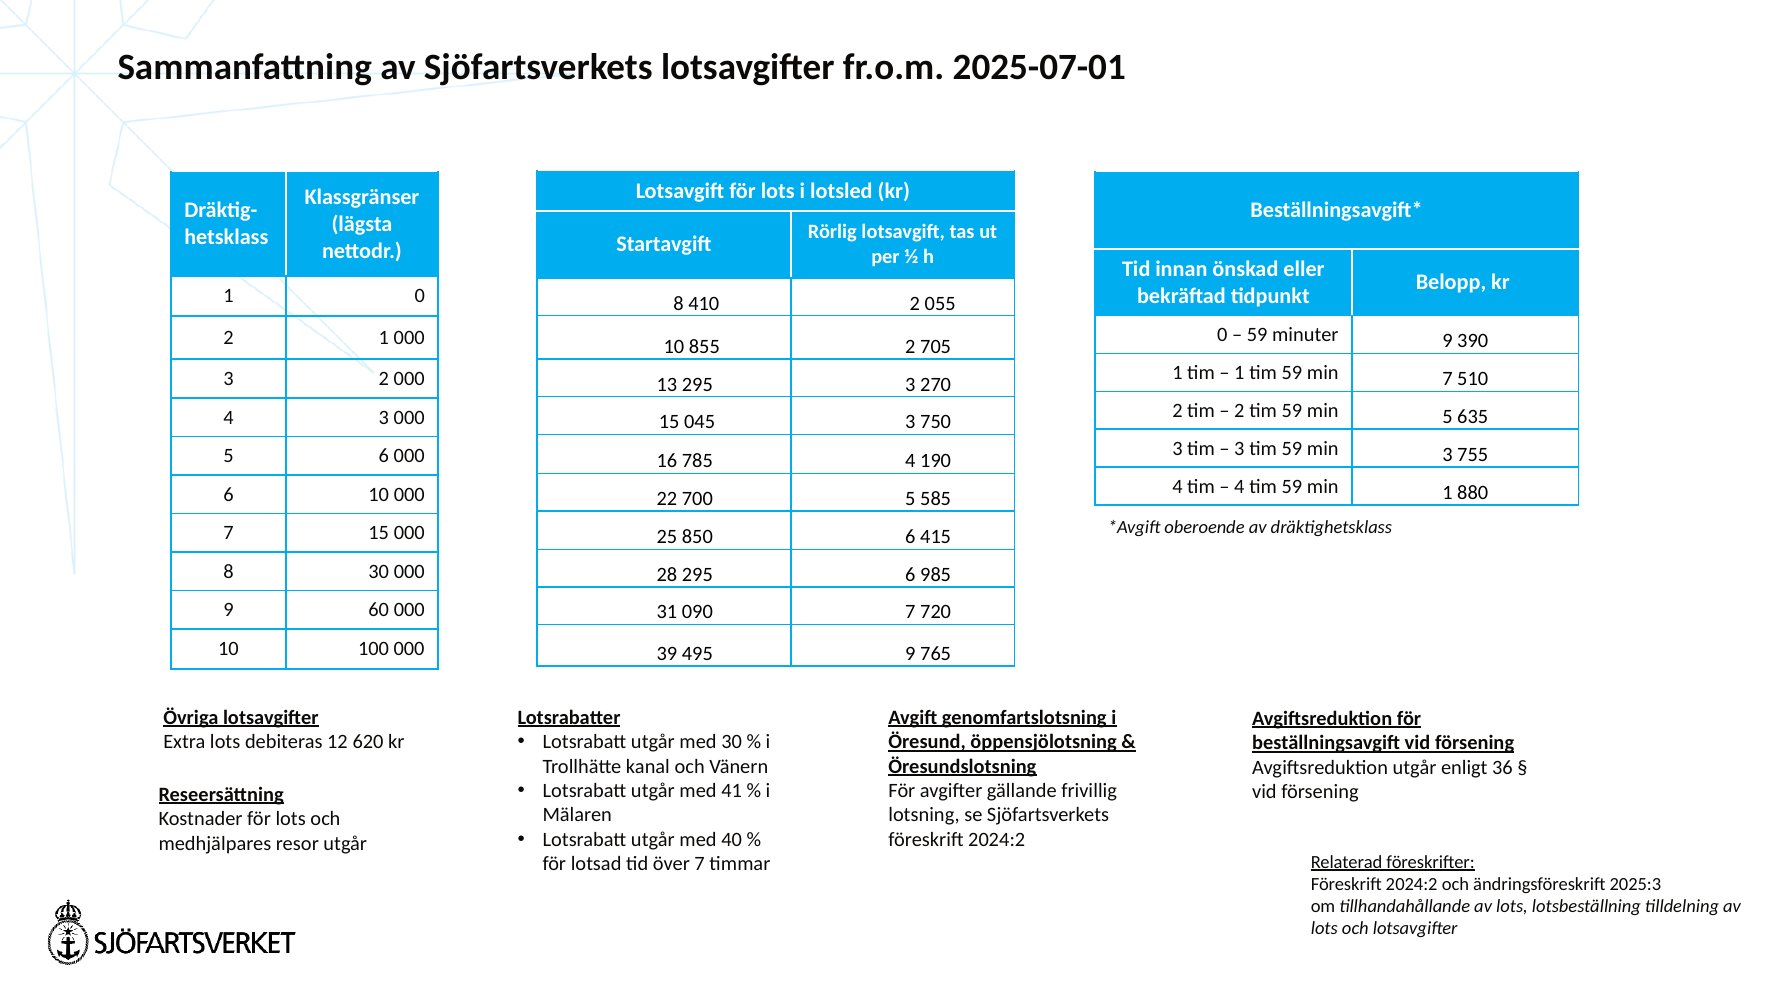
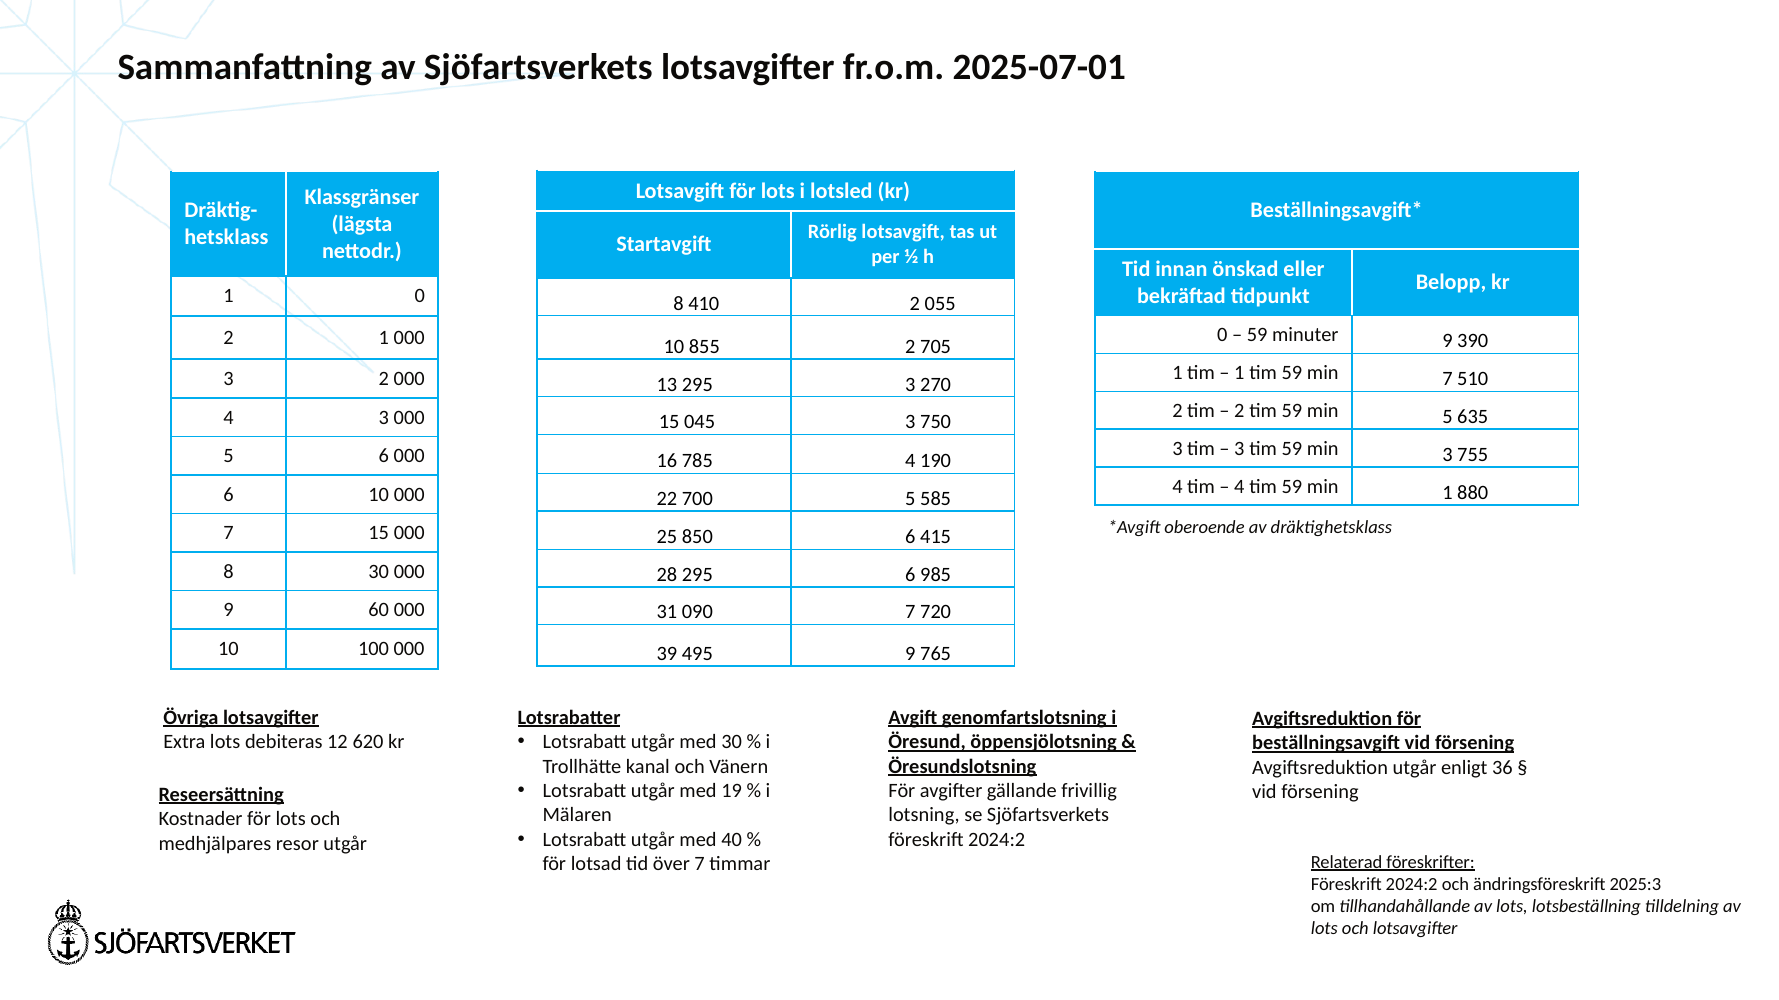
41: 41 -> 19
